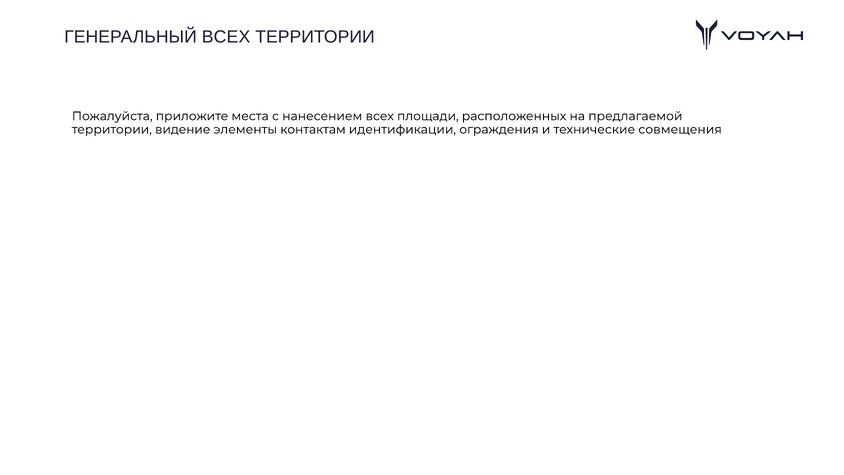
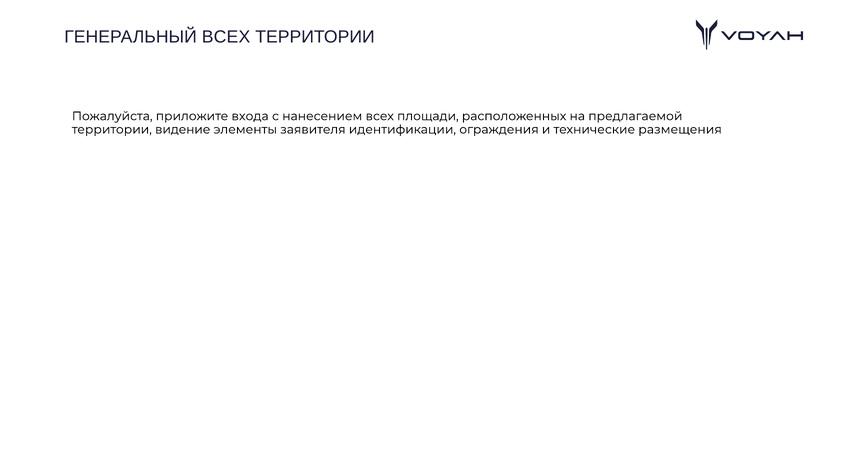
места: места -> входа
контактам: контактам -> заявителя
совмещения: совмещения -> размещения
